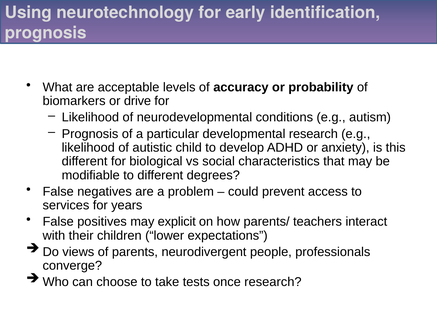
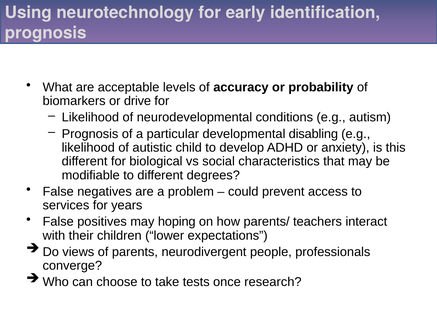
developmental research: research -> disabling
explicit: explicit -> hoping
